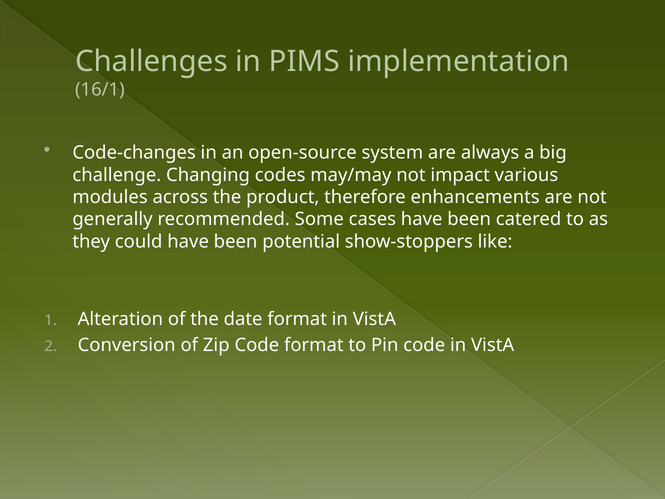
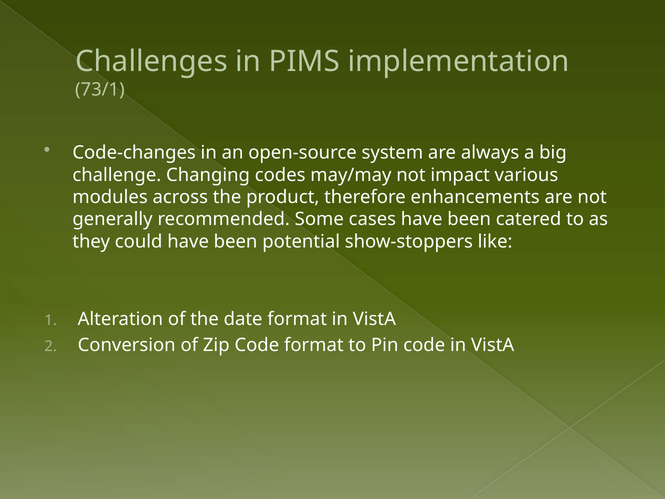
16/1: 16/1 -> 73/1
